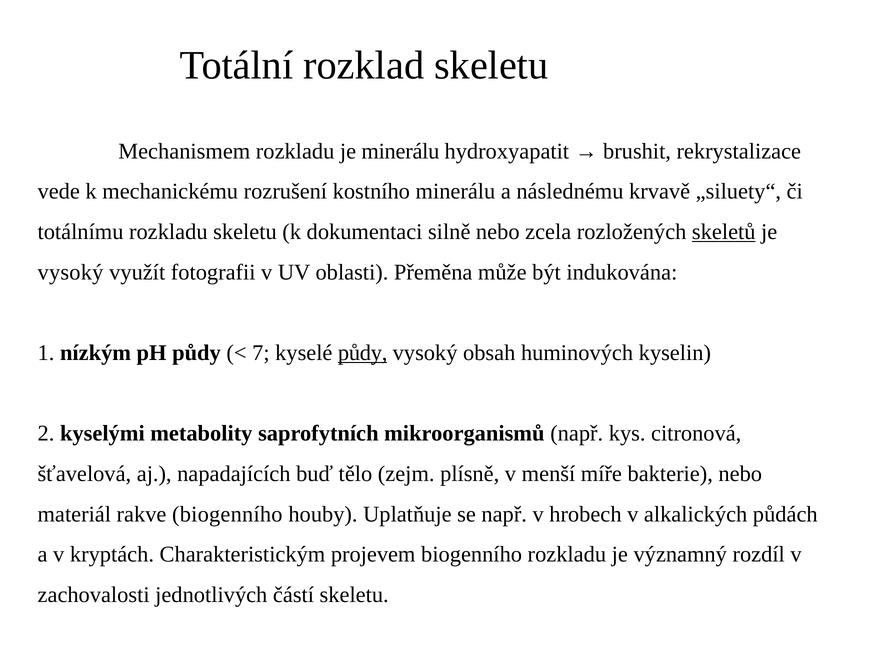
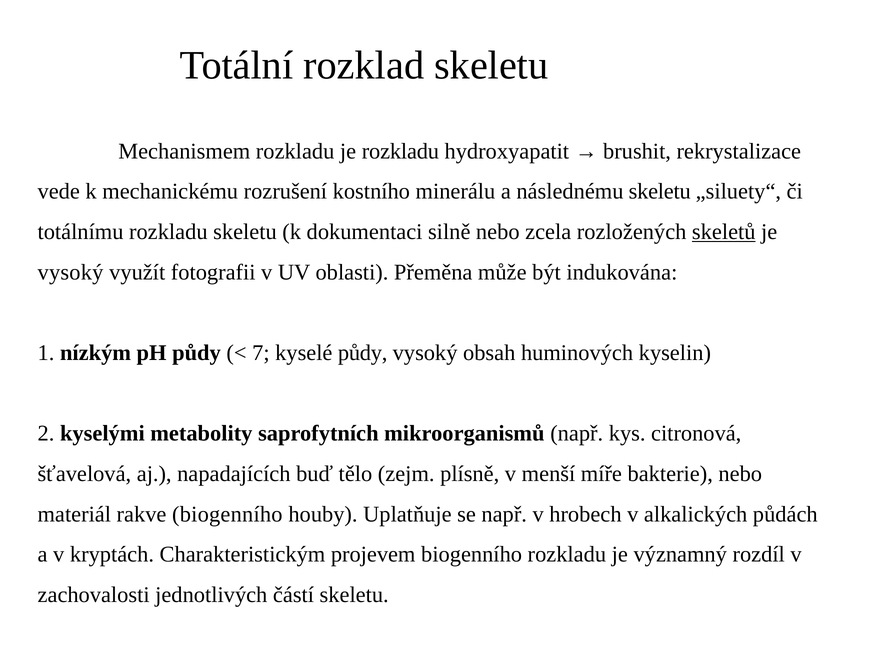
je minerálu: minerálu -> rozkladu
následnému krvavě: krvavě -> skeletu
půdy at (363, 353) underline: present -> none
